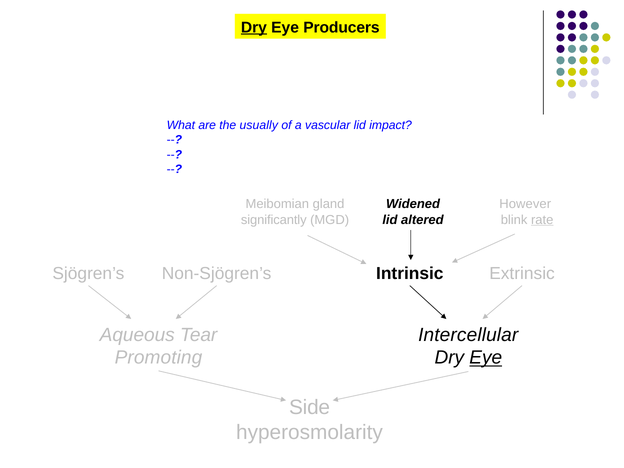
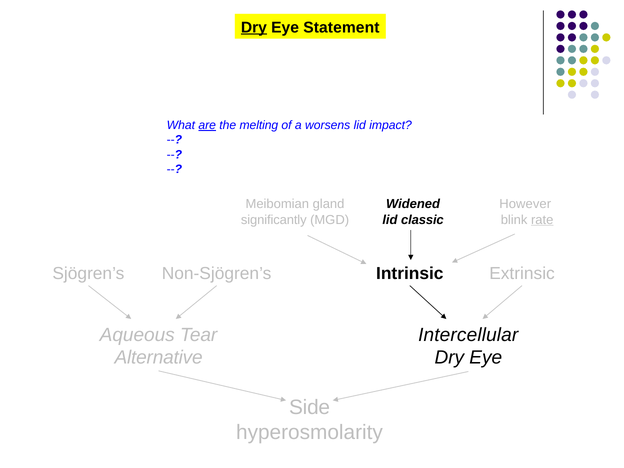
Producers: Producers -> Statement
are underline: none -> present
usually: usually -> melting
vascular: vascular -> worsens
altered: altered -> classic
Promoting: Promoting -> Alternative
Eye at (486, 358) underline: present -> none
